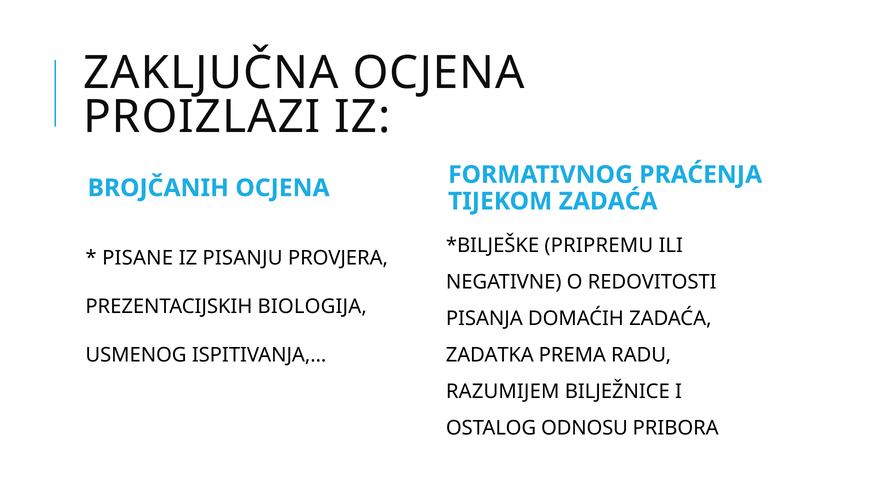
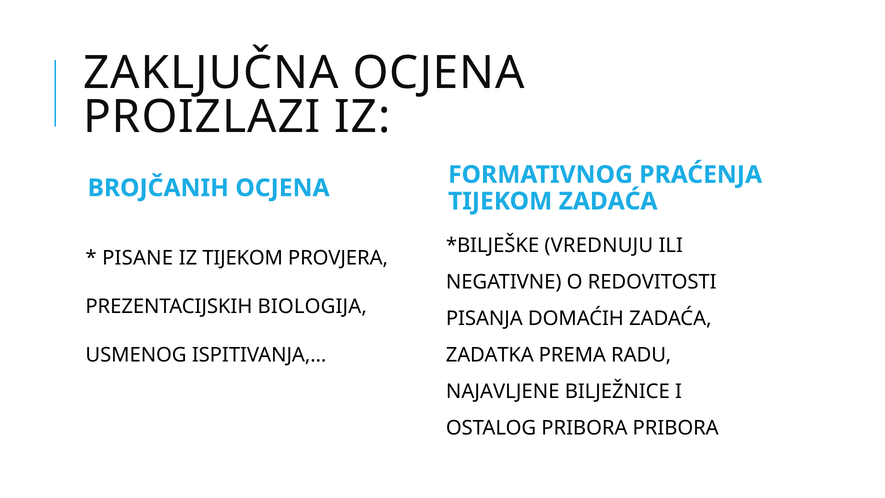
PRIPREMU: PRIPREMU -> VREDNUJU
IZ PISANJU: PISANJU -> TIJEKOM
RAZUMIJEM: RAZUMIJEM -> NAJAVLJENE
OSTALOG ODNOSU: ODNOSU -> PRIBORA
